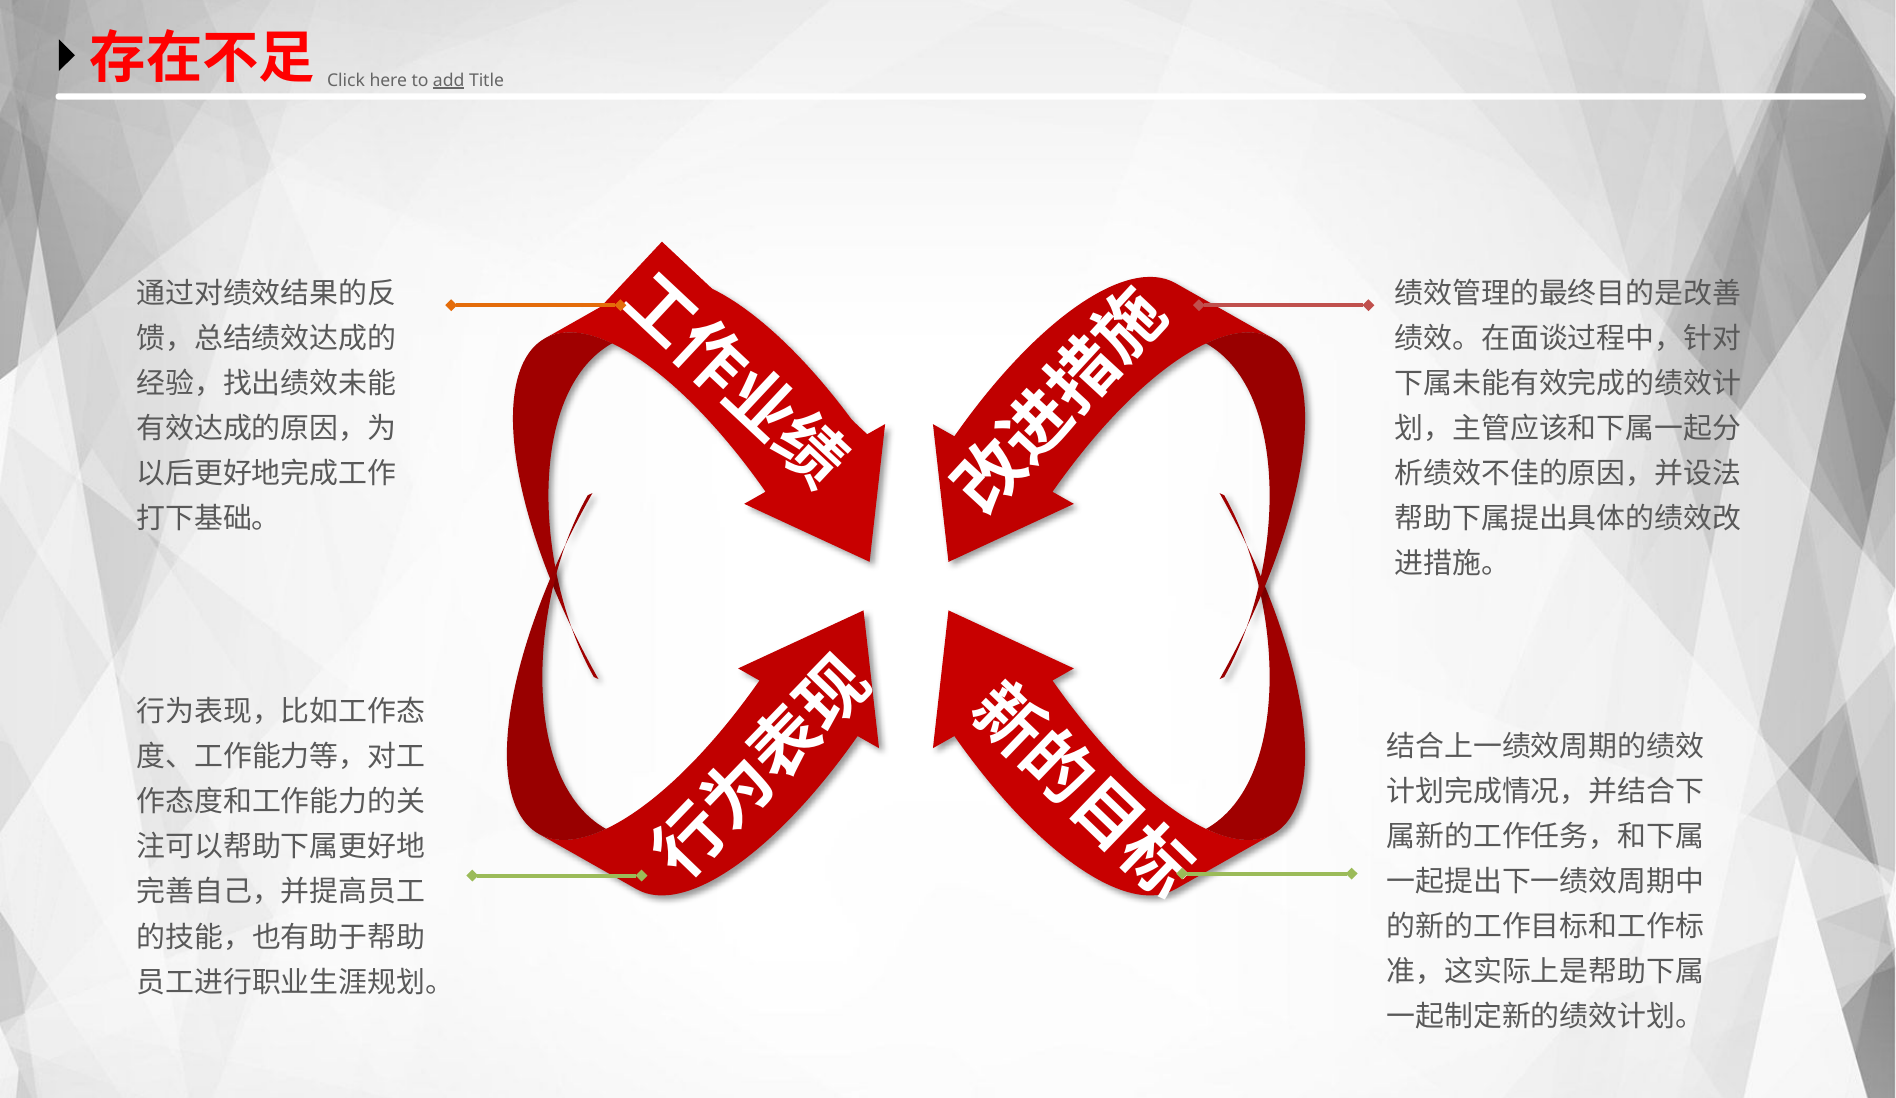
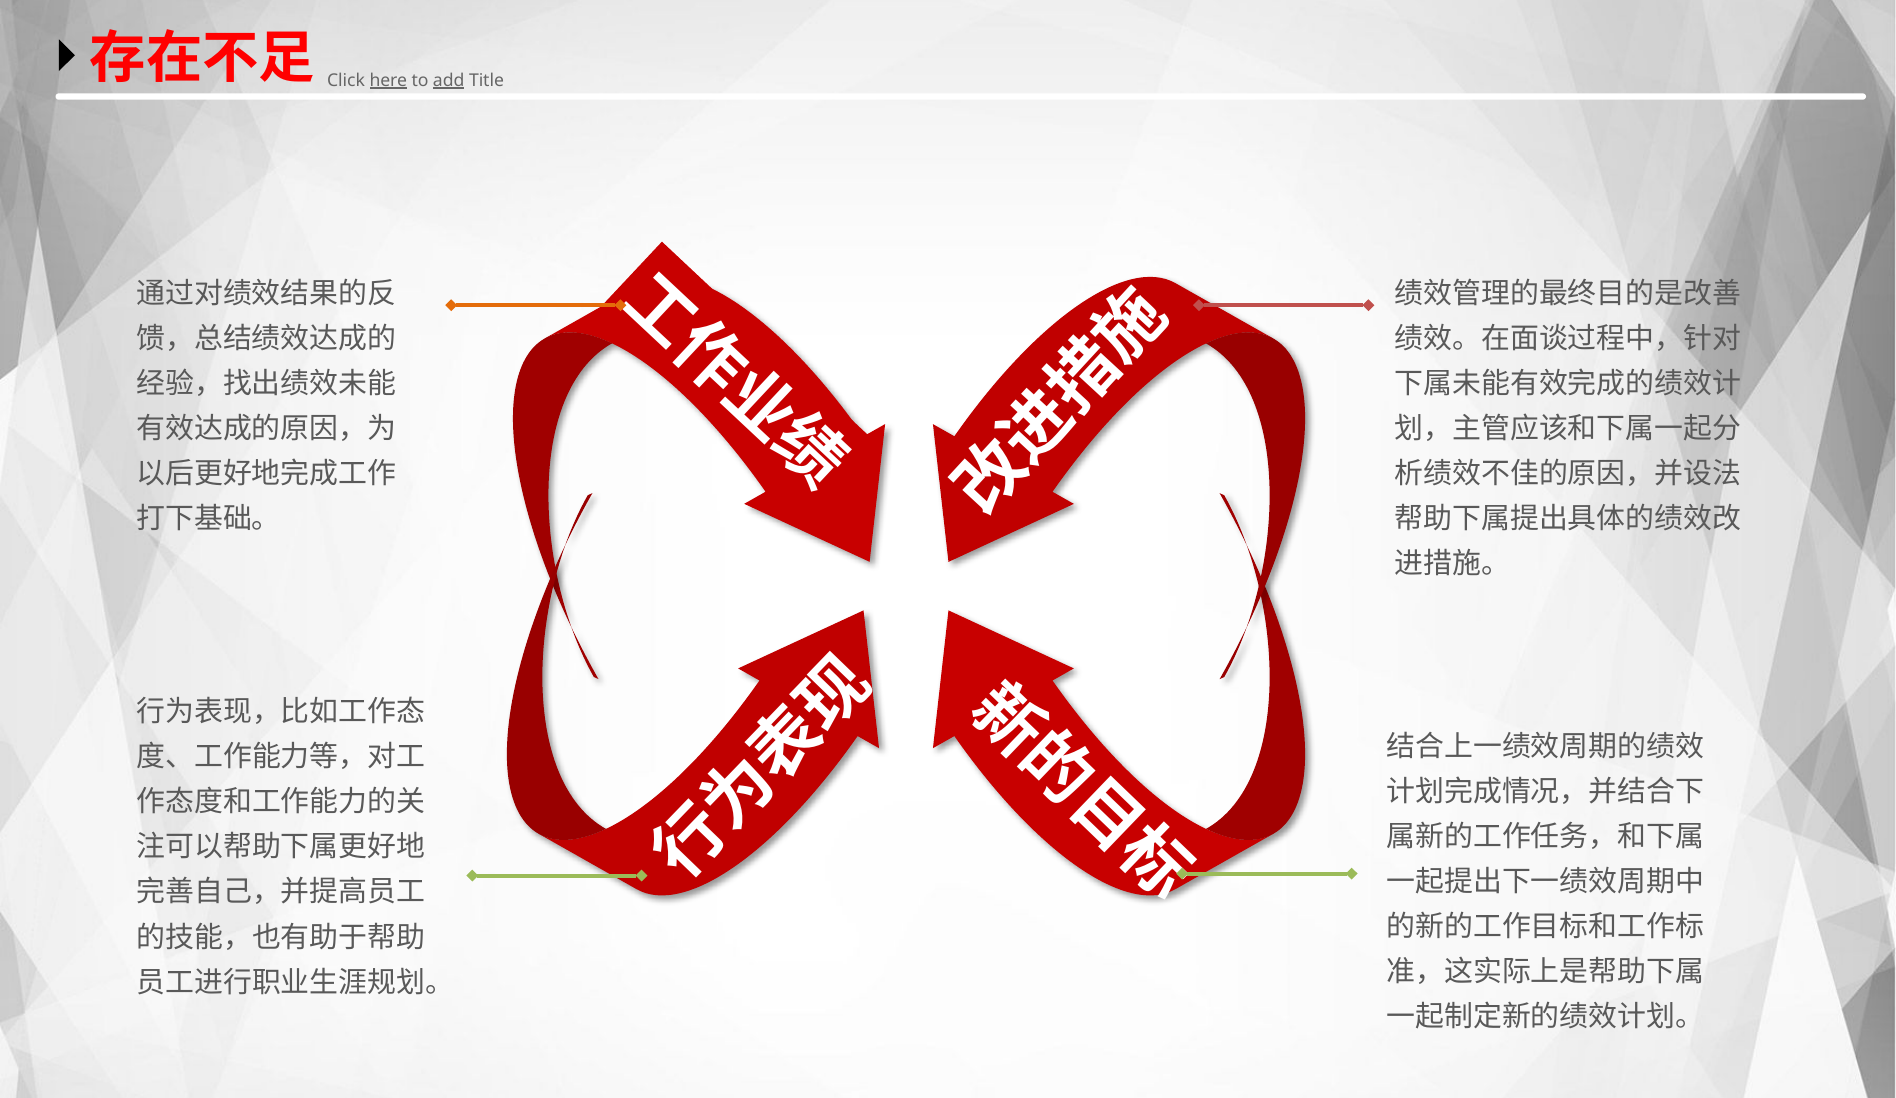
here underline: none -> present
